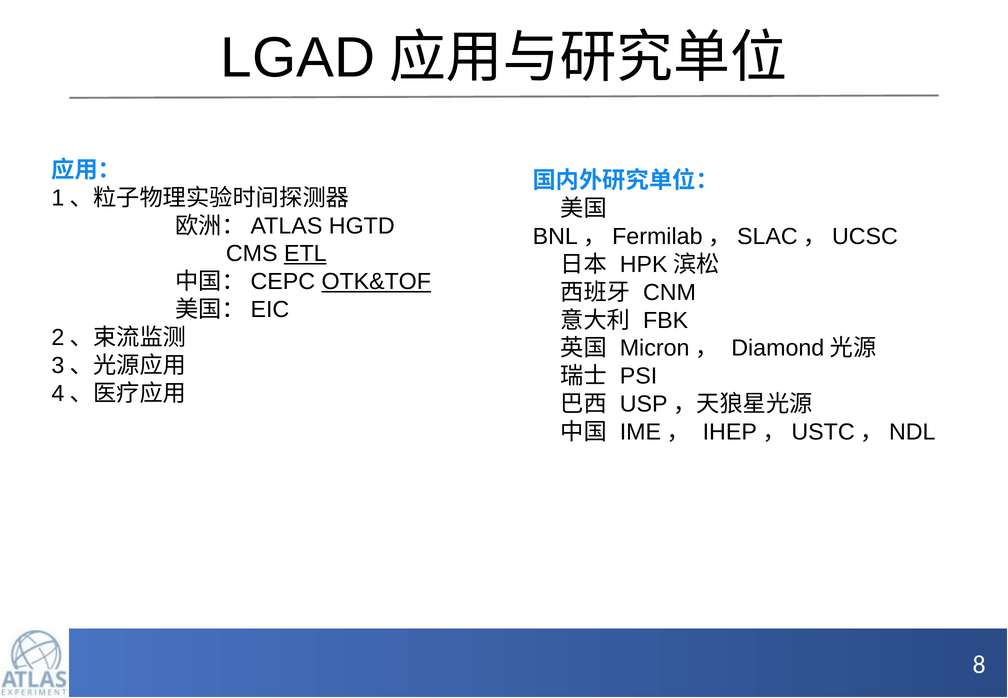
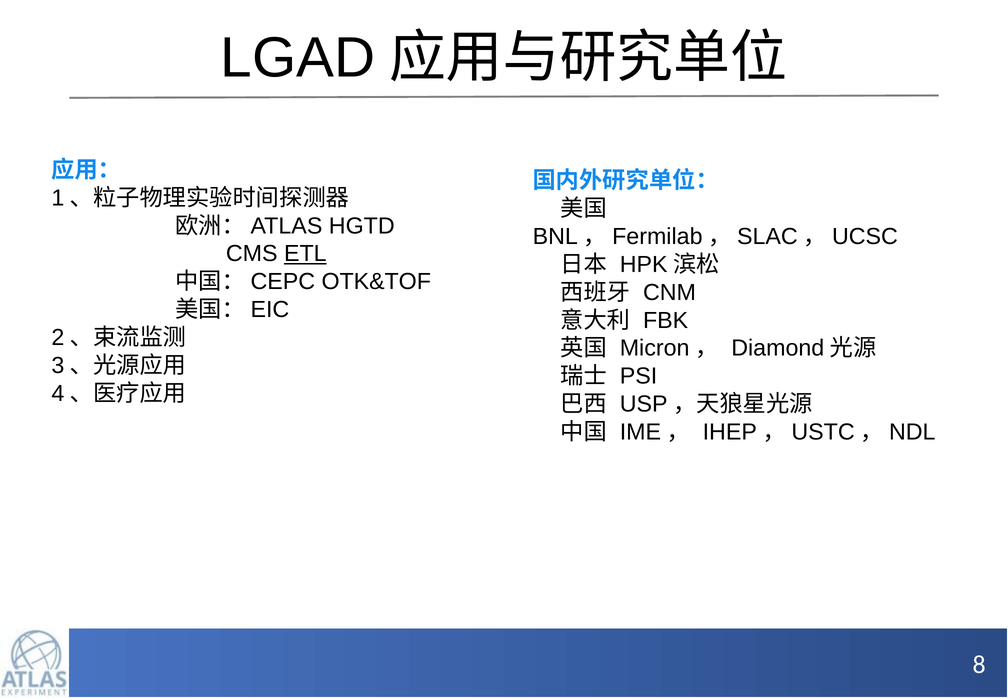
OTK&TOF underline: present -> none
